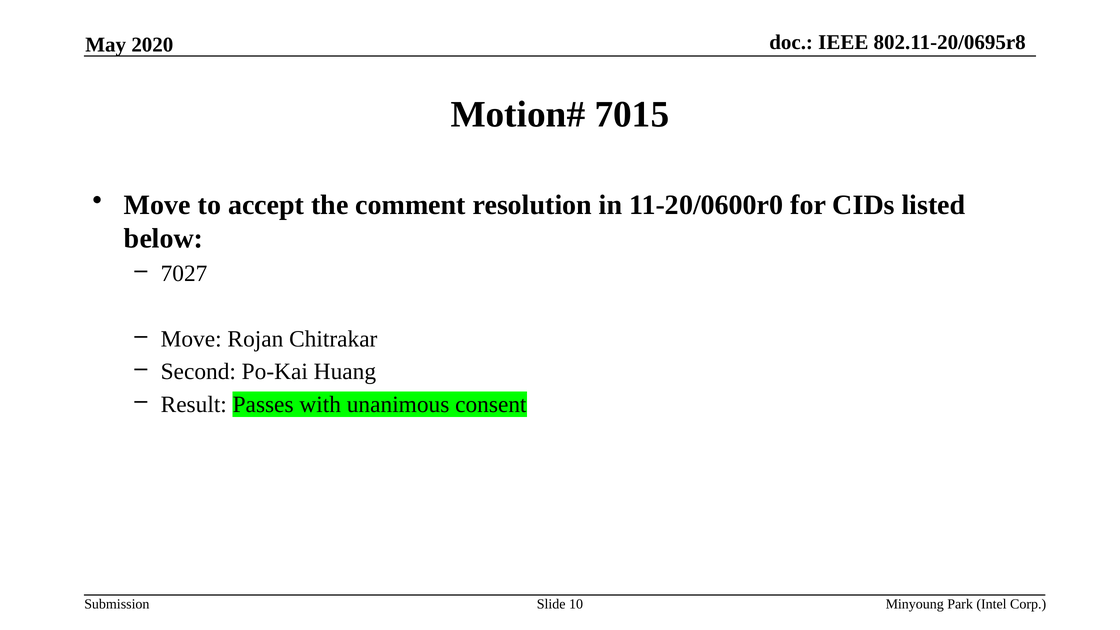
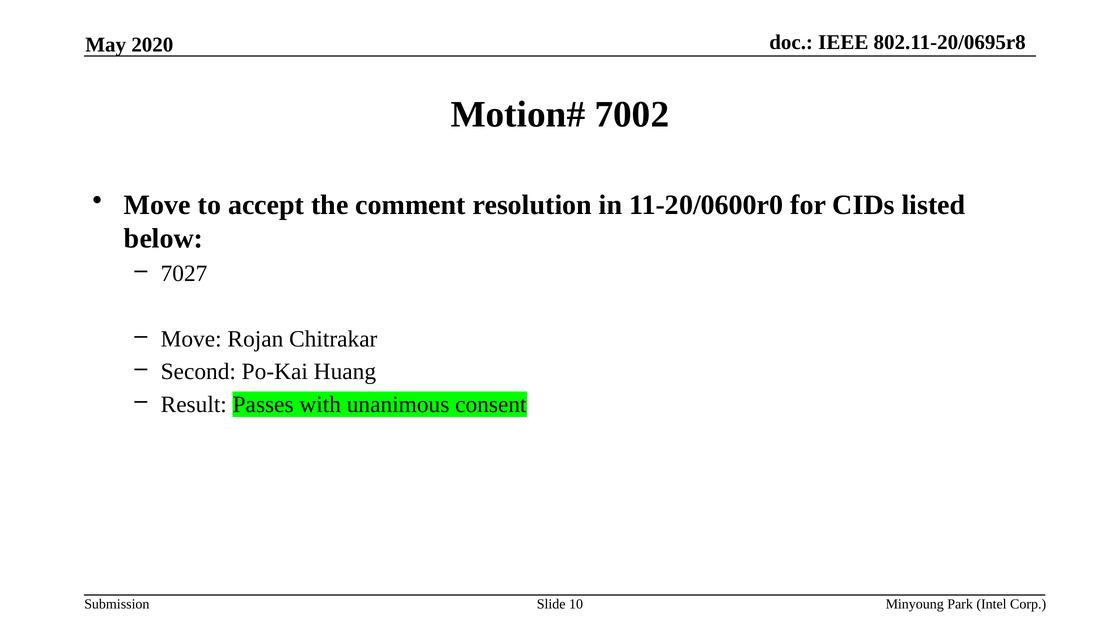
7015: 7015 -> 7002
